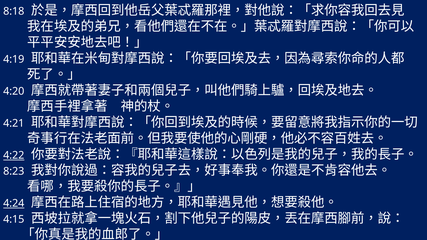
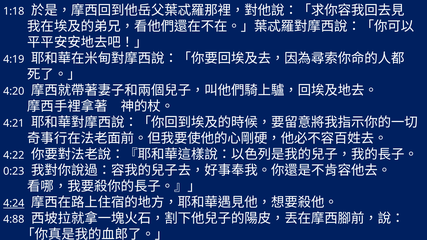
8:18: 8:18 -> 1:18
4:22 underline: present -> none
8:23: 8:23 -> 0:23
4:15: 4:15 -> 4:88
